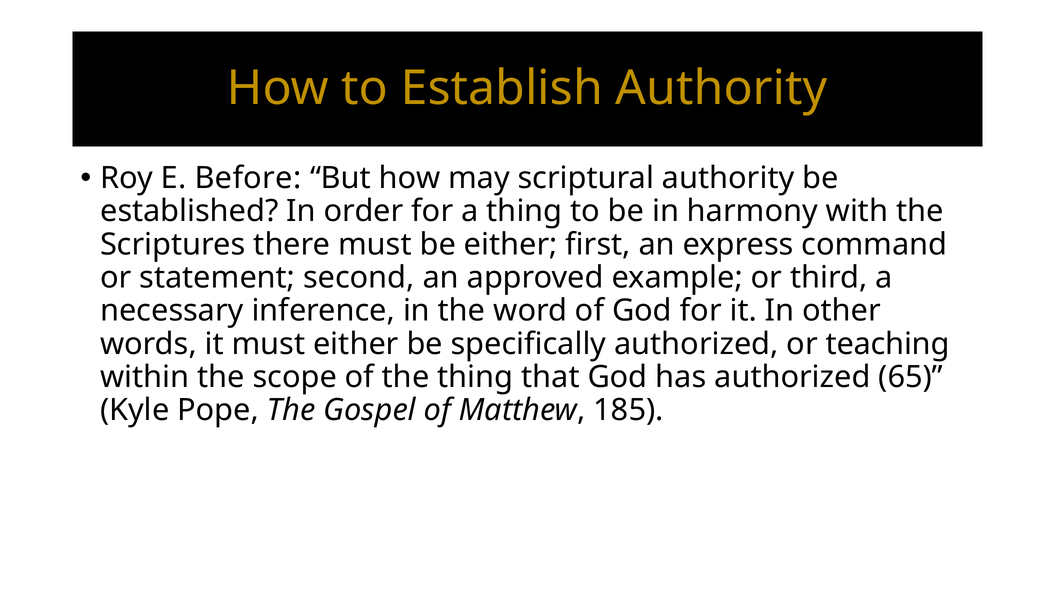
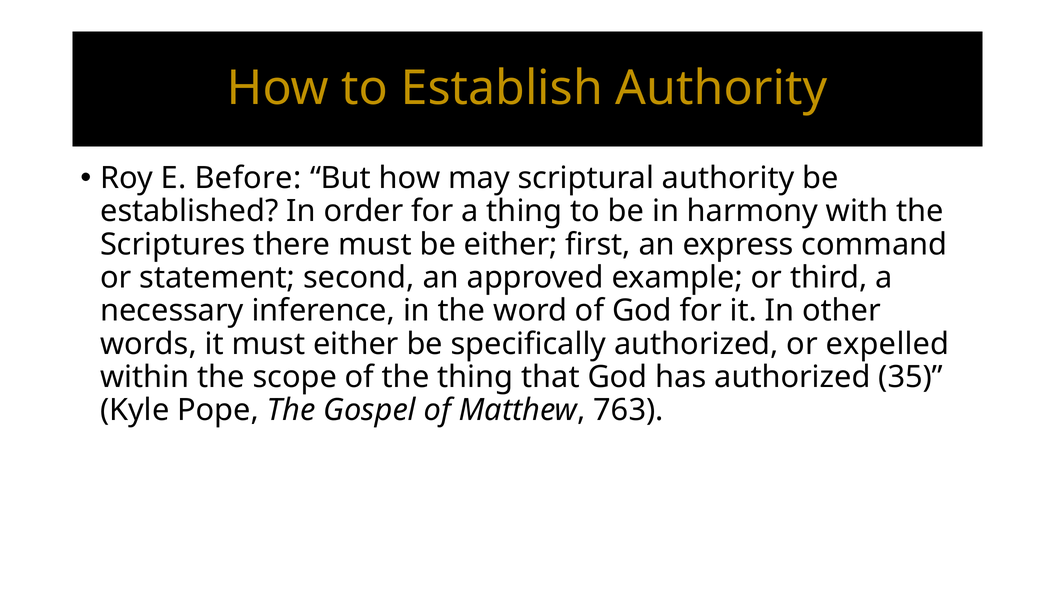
teaching: teaching -> expelled
65: 65 -> 35
185: 185 -> 763
